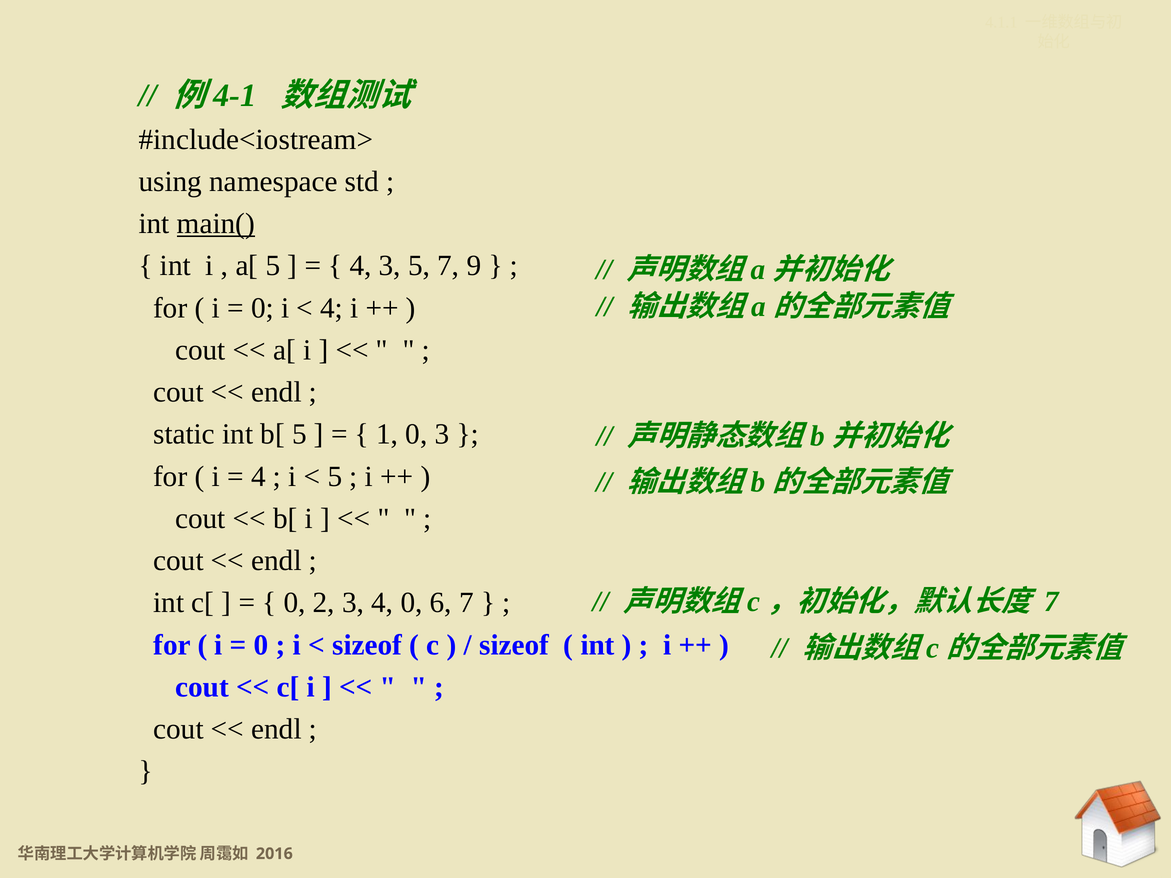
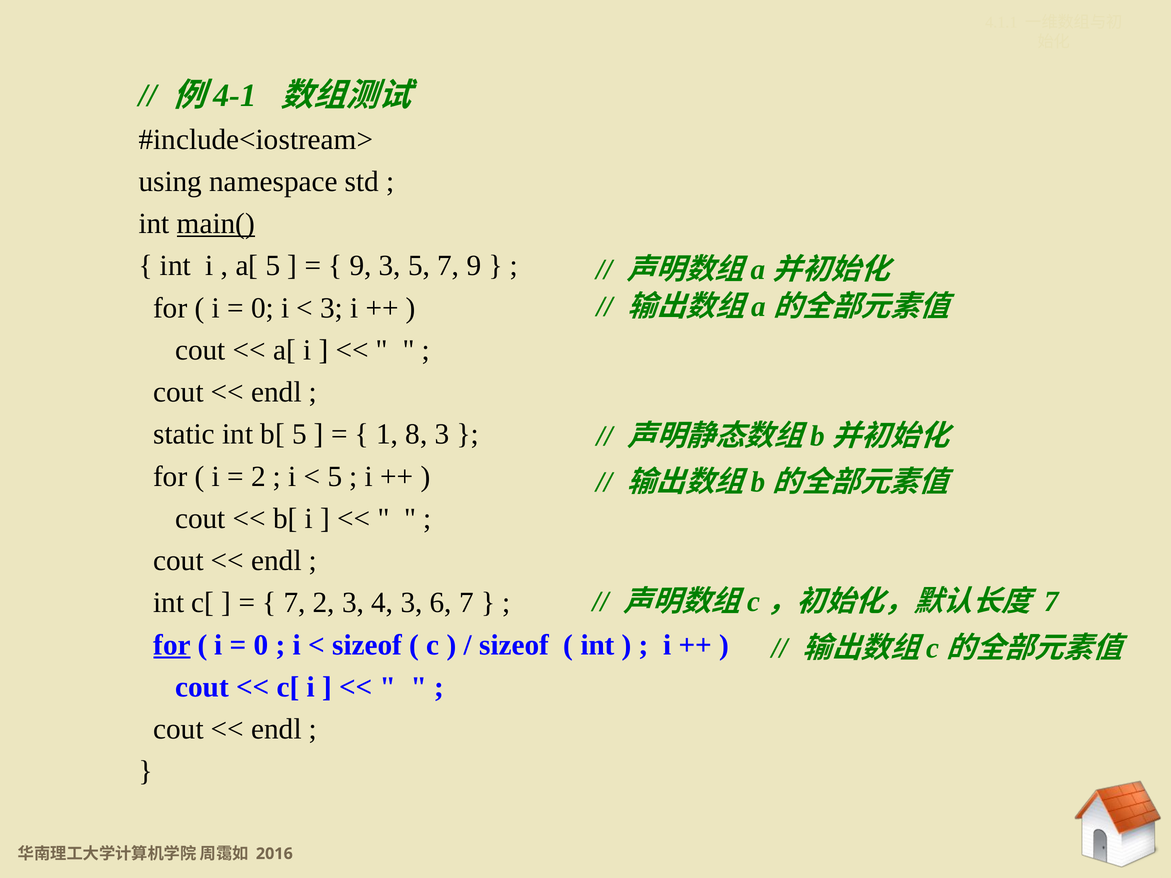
4 at (361, 266): 4 -> 9
4 at (332, 308): 4 -> 3
1 0: 0 -> 8
4 at (258, 477): 4 -> 2
0 at (295, 603): 0 -> 7
4 0: 0 -> 3
for at (172, 645) underline: none -> present
